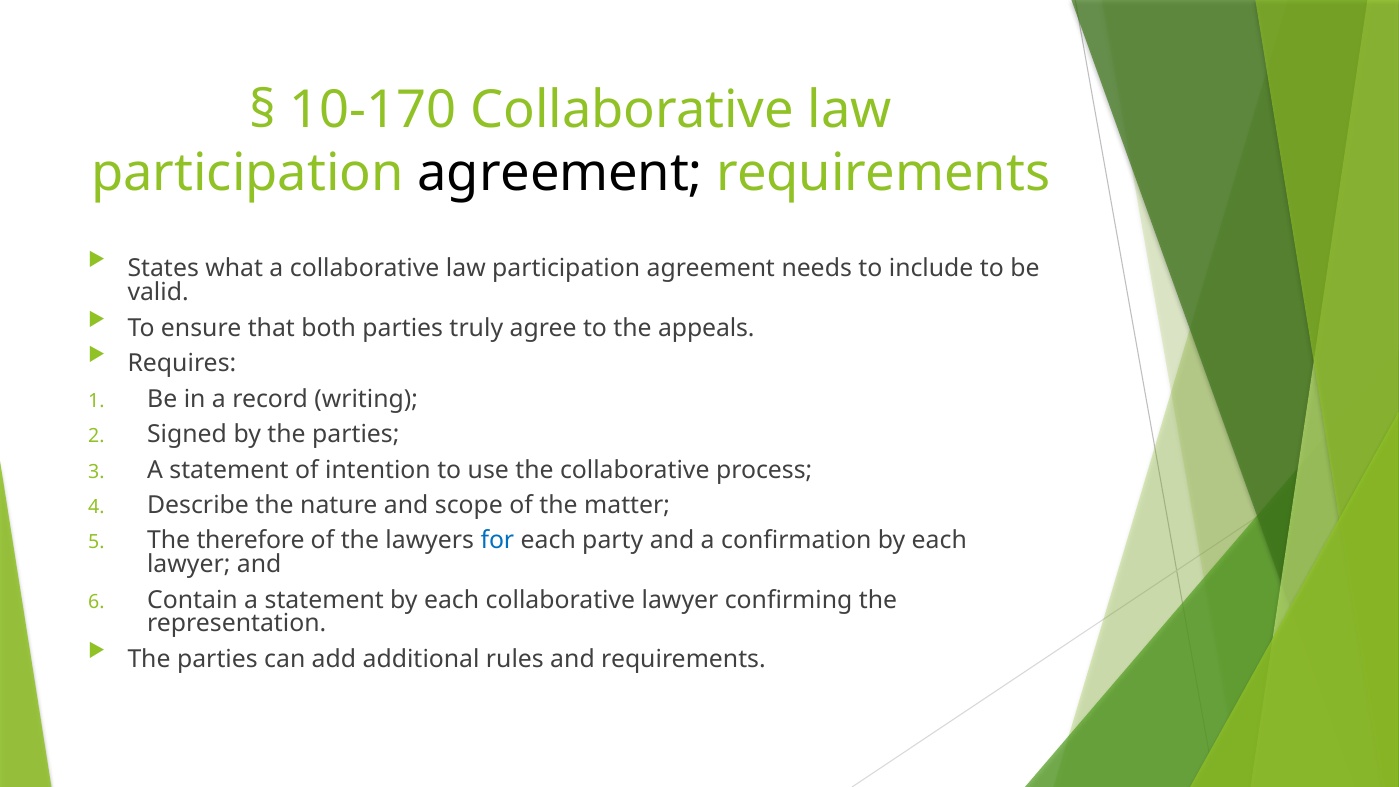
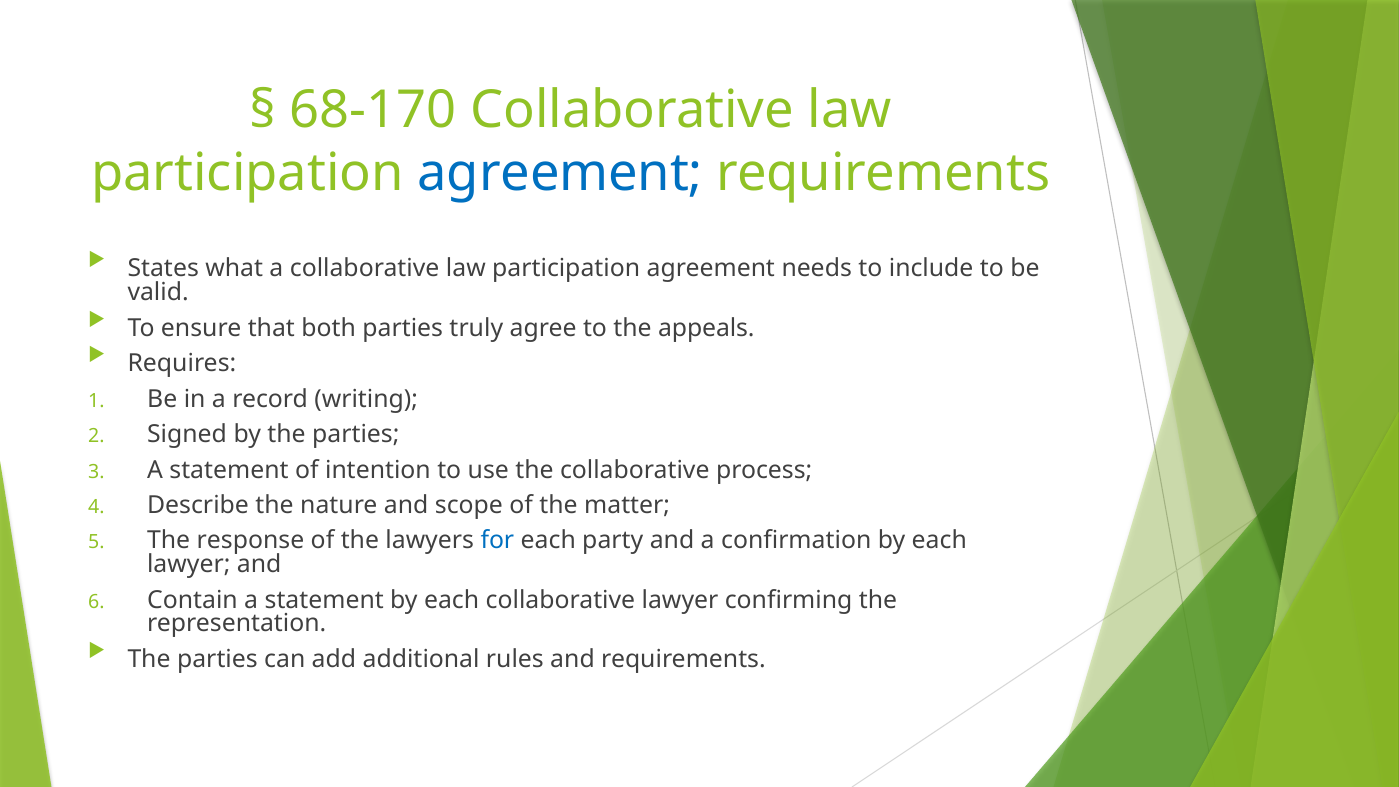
10-170: 10-170 -> 68-170
agreement at (560, 173) colour: black -> blue
therefore: therefore -> response
